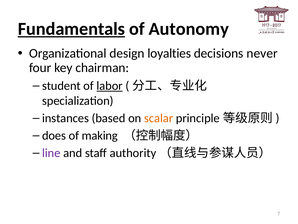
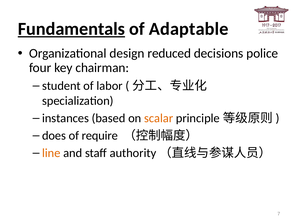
Autonomy: Autonomy -> Adaptable
loyalties: loyalties -> reduced
never: never -> police
labor underline: present -> none
making: making -> require
line colour: purple -> orange
